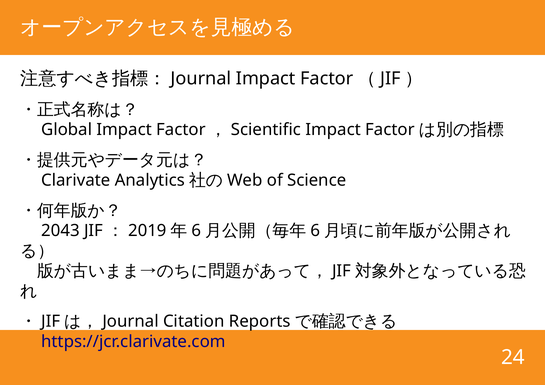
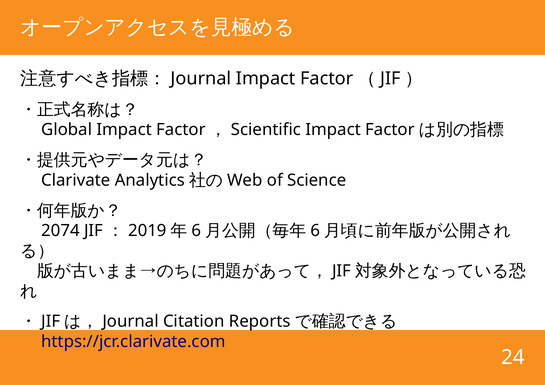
2043: 2043 -> 2074
